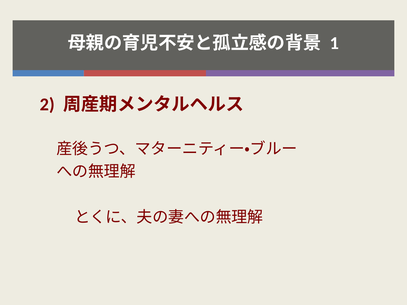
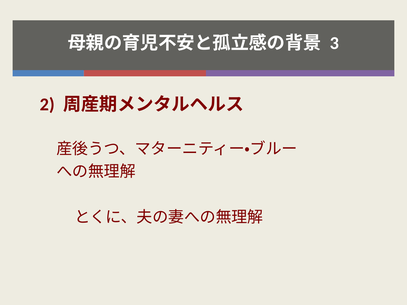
1: 1 -> 3
